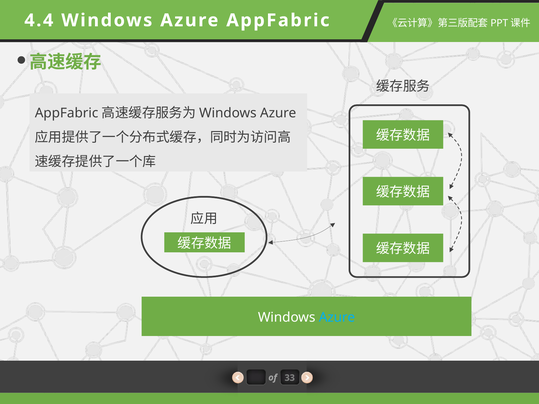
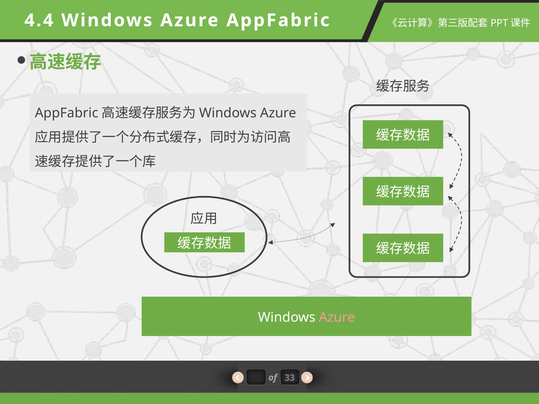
Azure at (337, 317) colour: light blue -> pink
